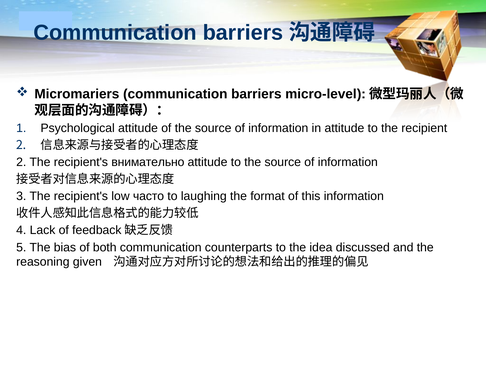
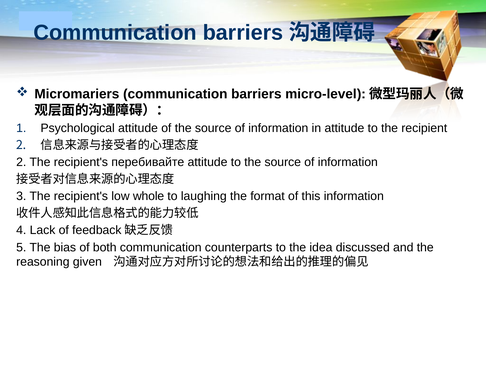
внимательно: внимательно -> перебивайте
часто: часто -> whole
